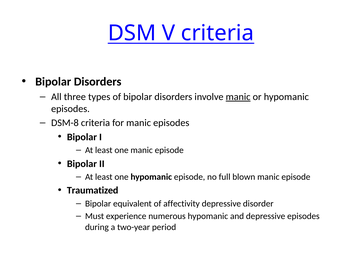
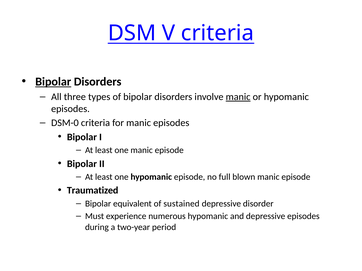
Bipolar at (53, 82) underline: none -> present
DSM-8: DSM-8 -> DSM-0
affectivity: affectivity -> sustained
